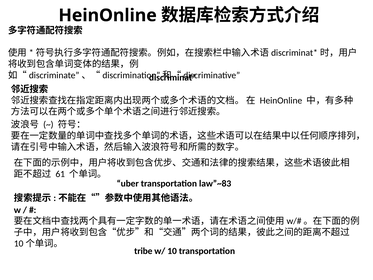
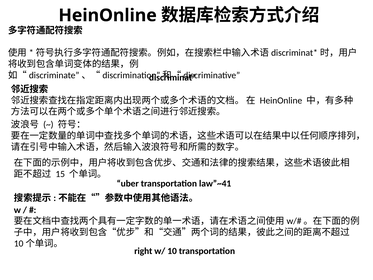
61: 61 -> 15
law”~83: law”~83 -> law”~41
tribe: tribe -> right
